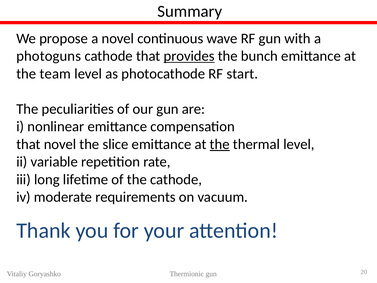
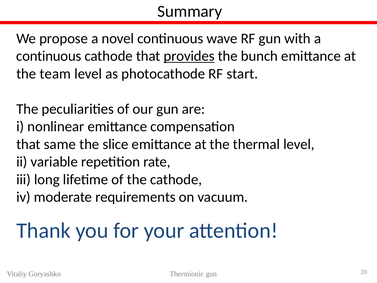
photoguns at (49, 56): photoguns -> continuous
that novel: novel -> same
the at (220, 144) underline: present -> none
